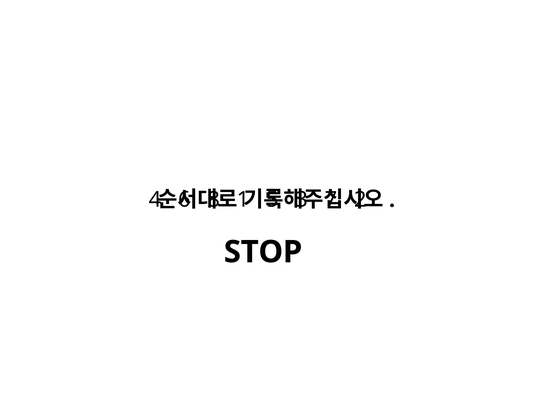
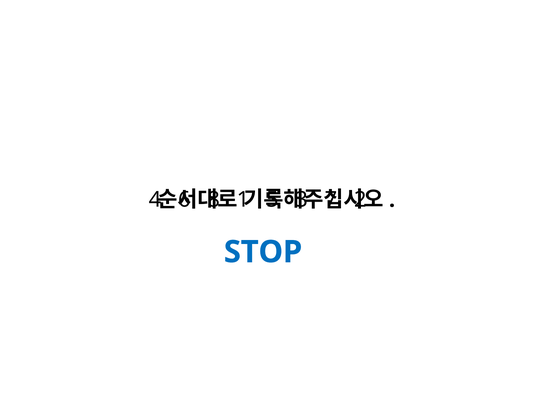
STOP colour: black -> blue
